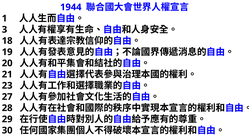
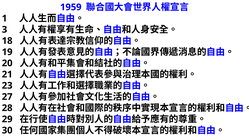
1944: 1944 -> 1959
